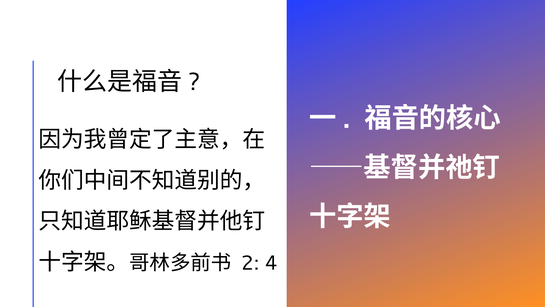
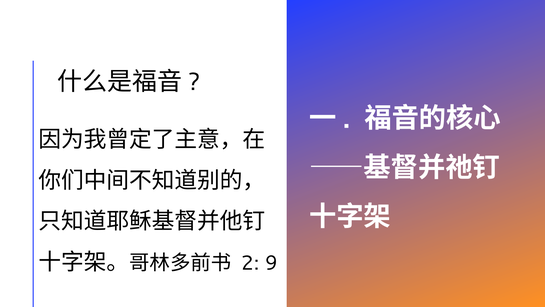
4: 4 -> 9
